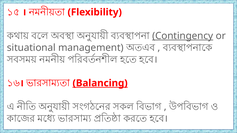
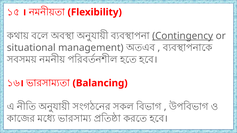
Balancing underline: present -> none
